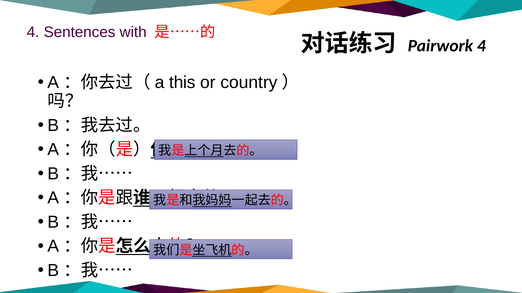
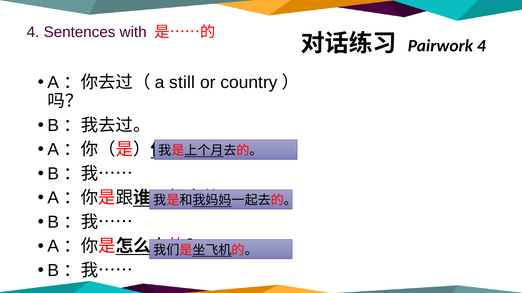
this: this -> still
